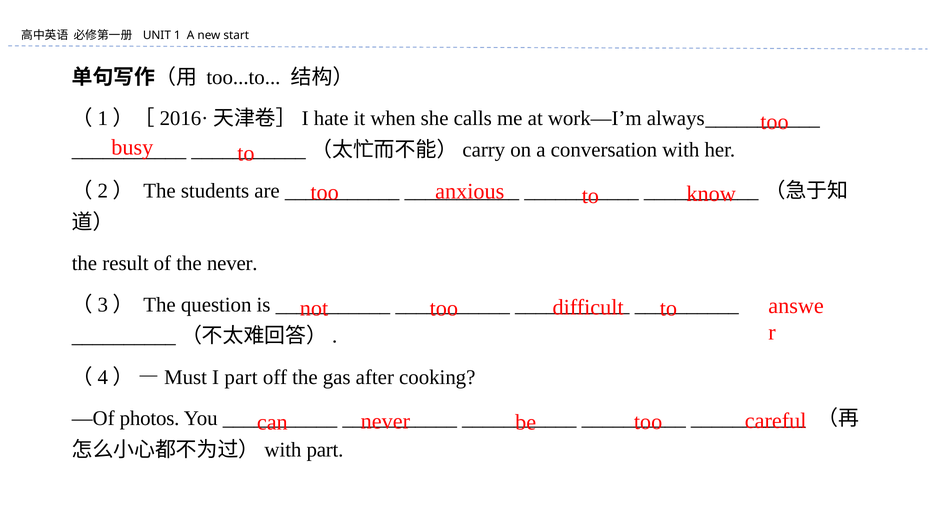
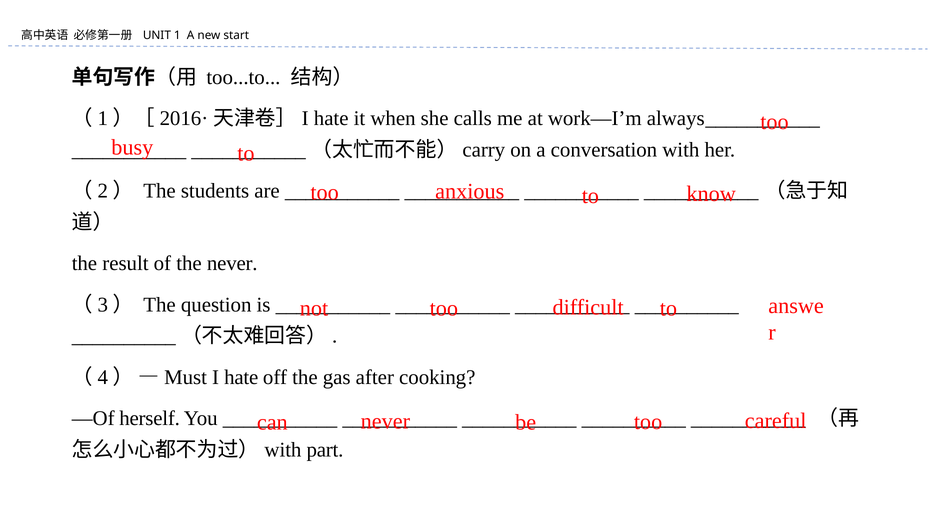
I part: part -> hate
photos: photos -> herself
